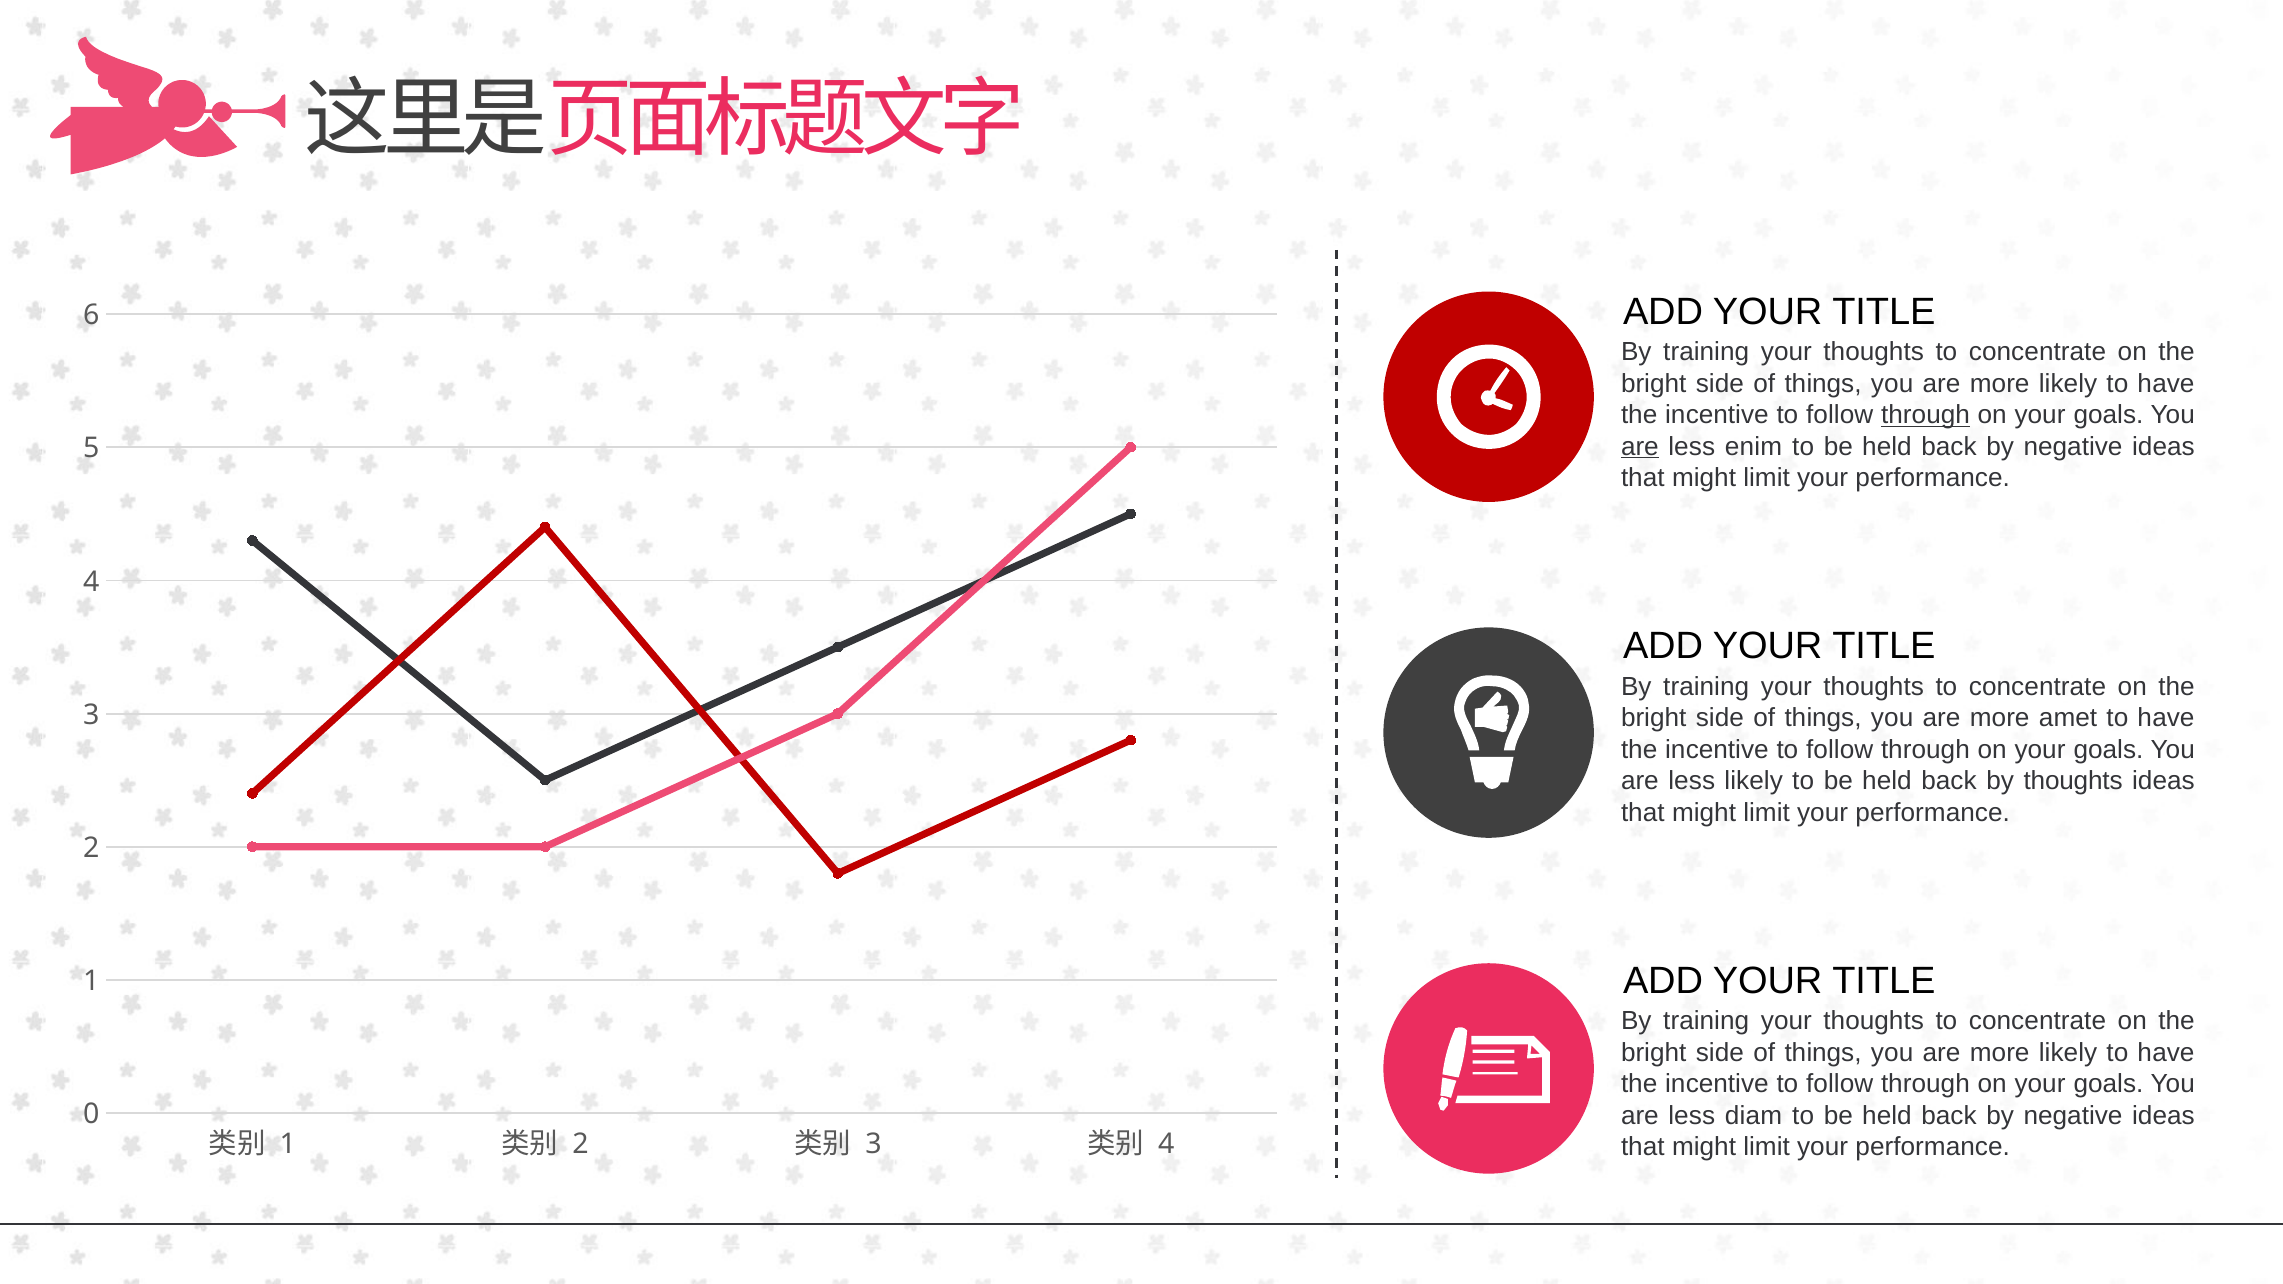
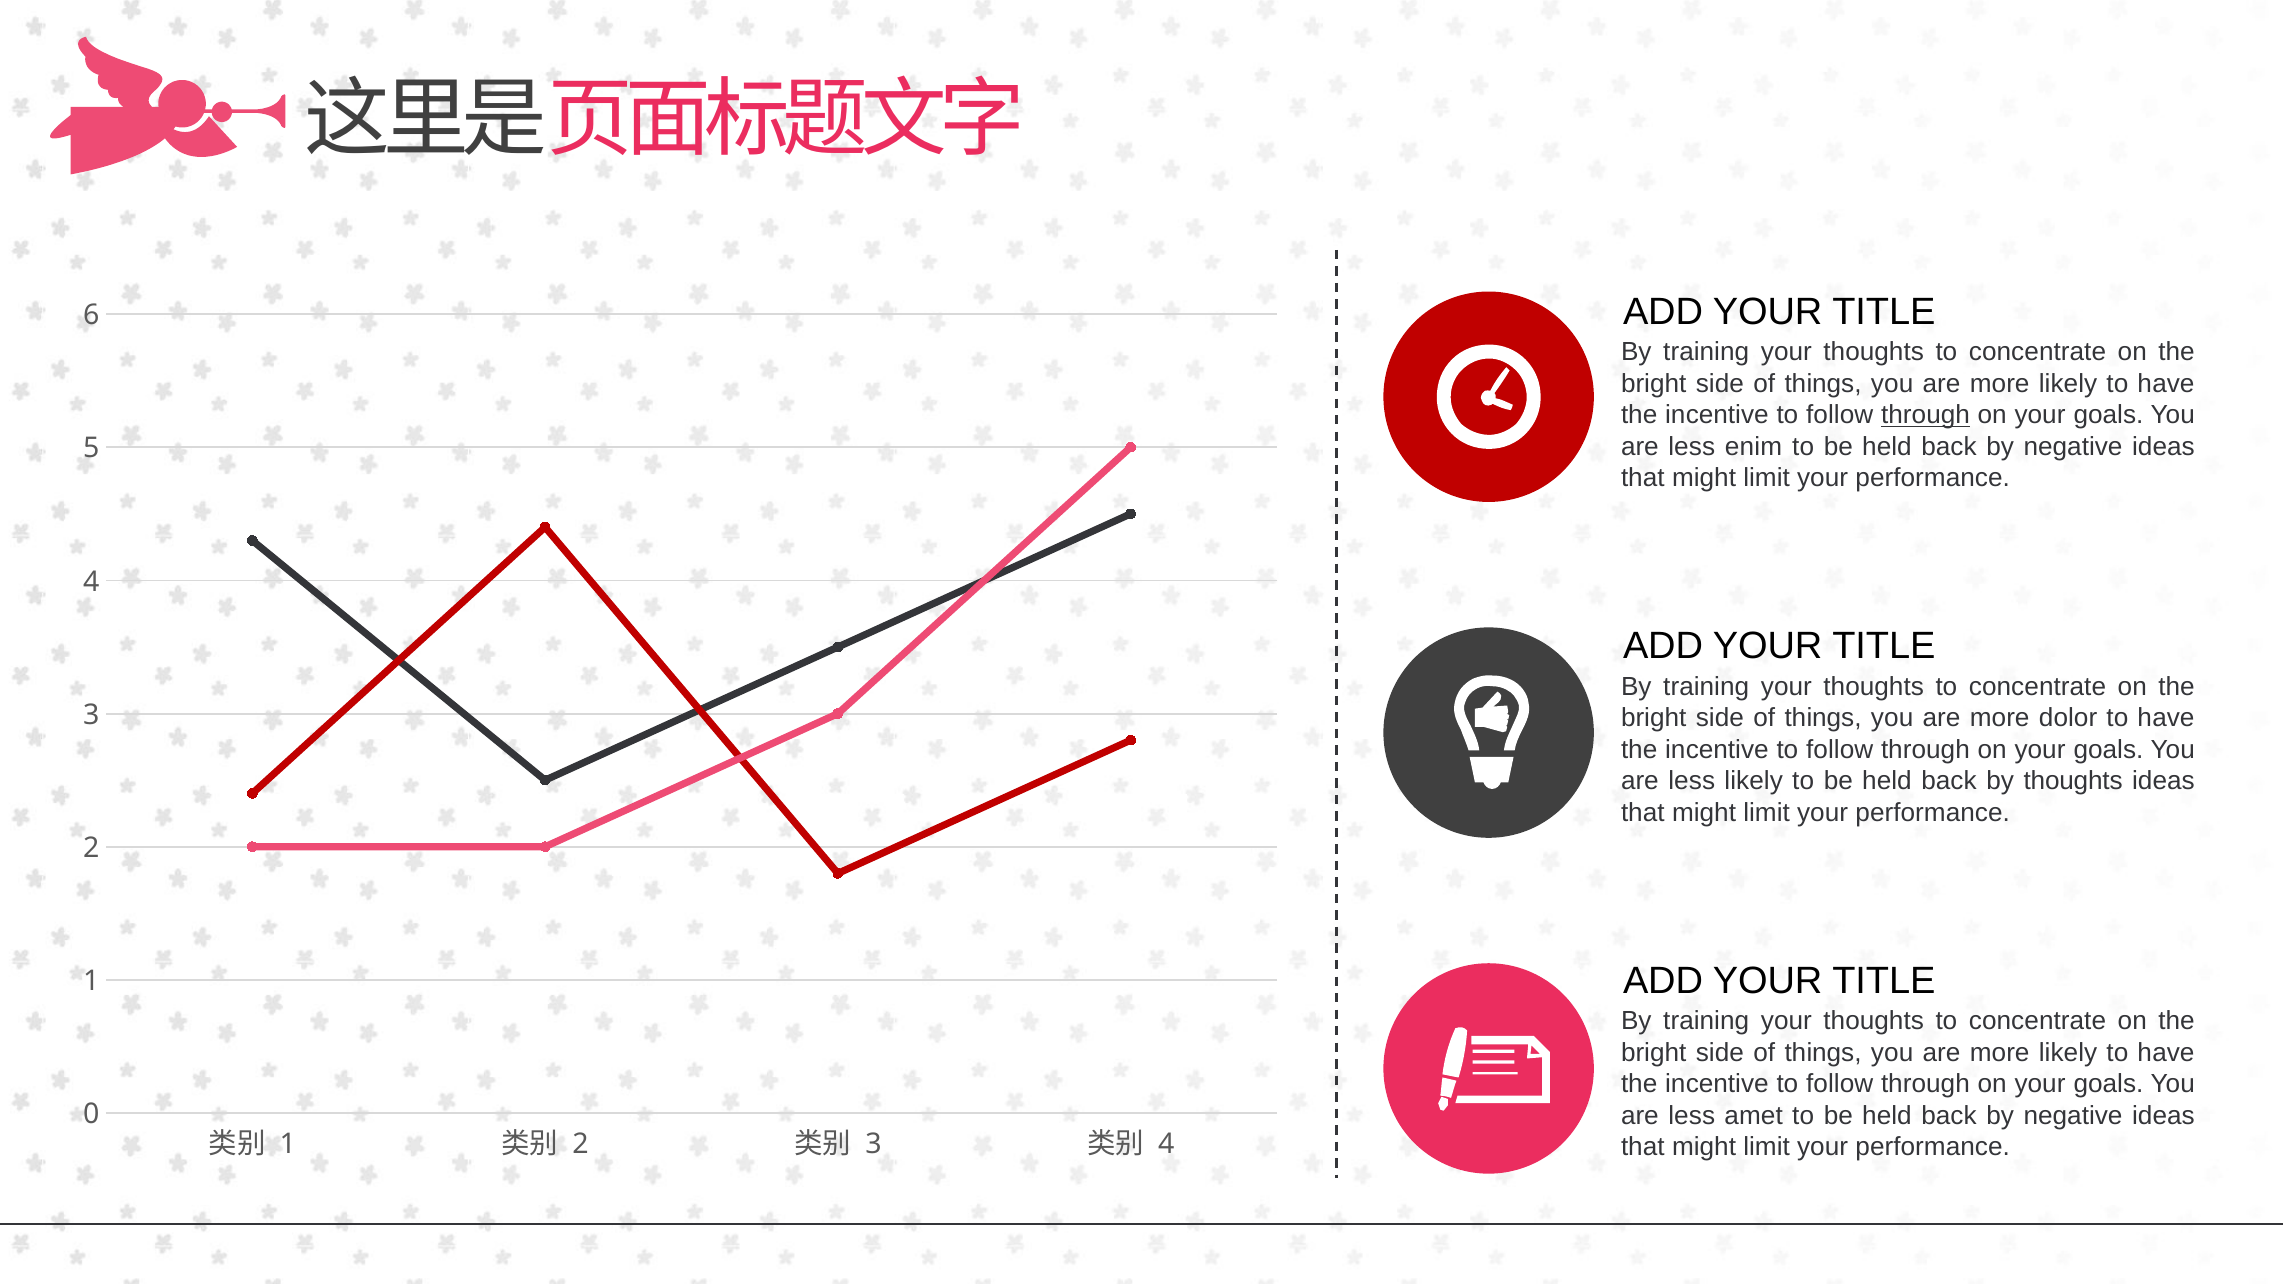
are at (1640, 447) underline: present -> none
amet: amet -> dolor
diam: diam -> amet
